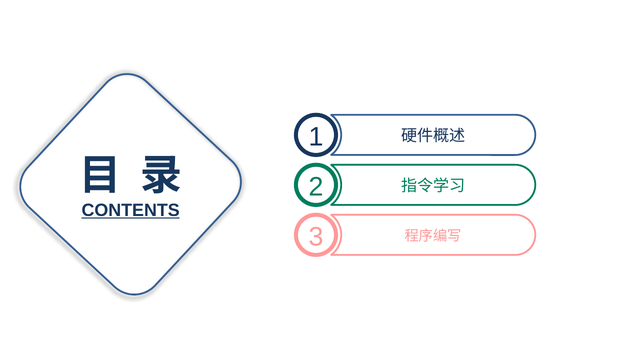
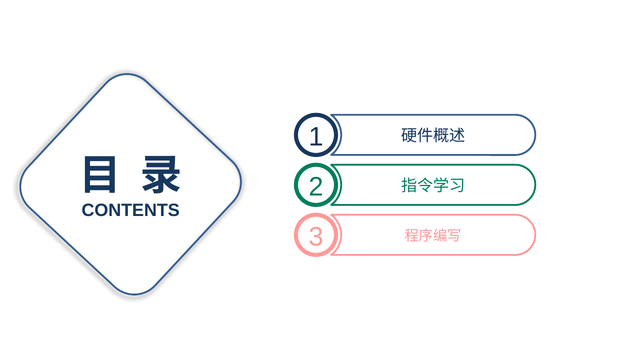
CONTENTS underline: present -> none
